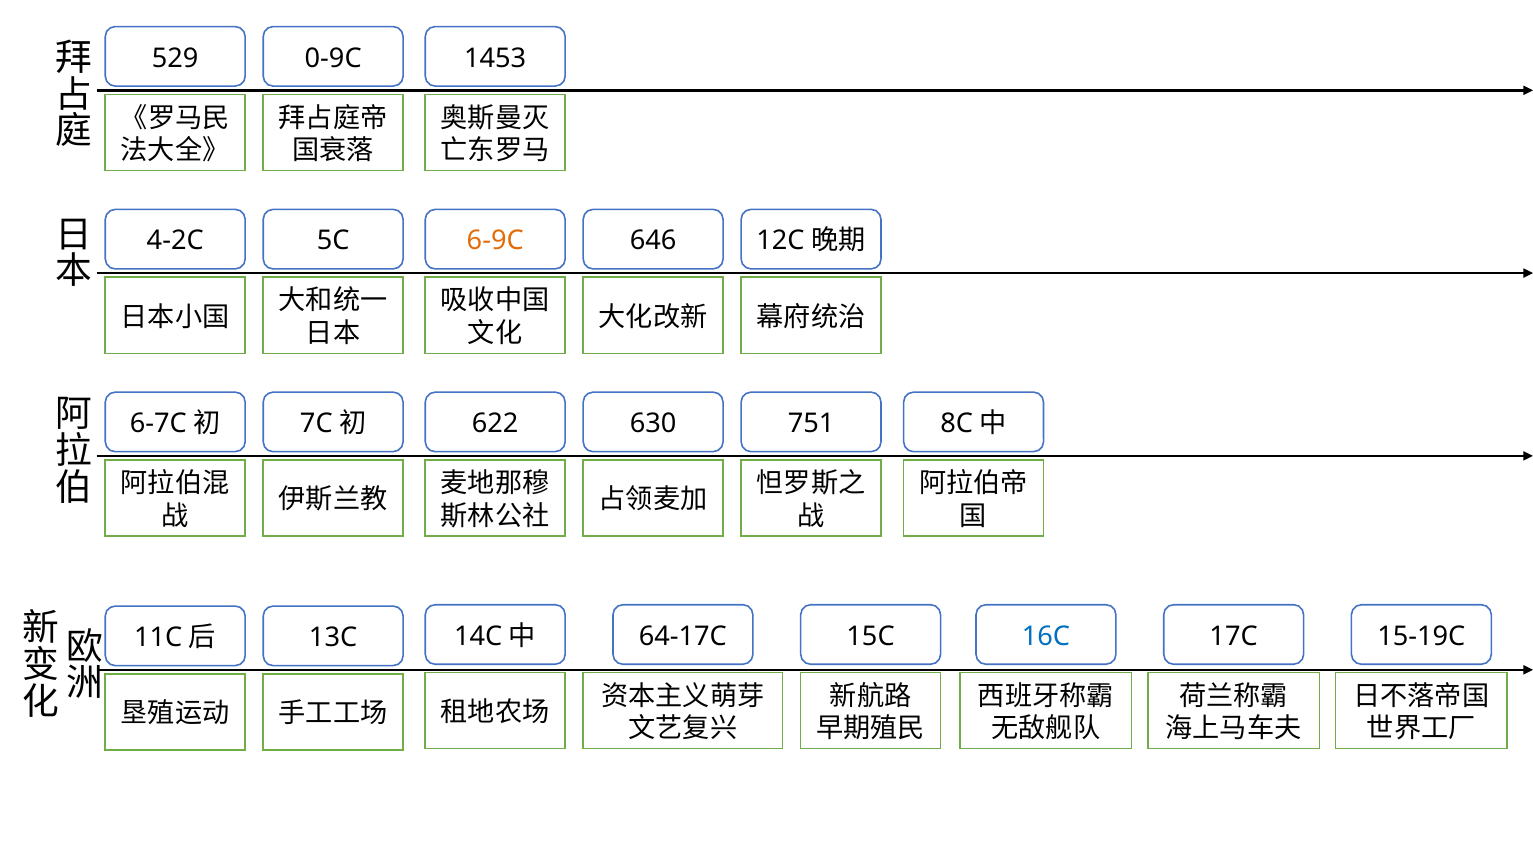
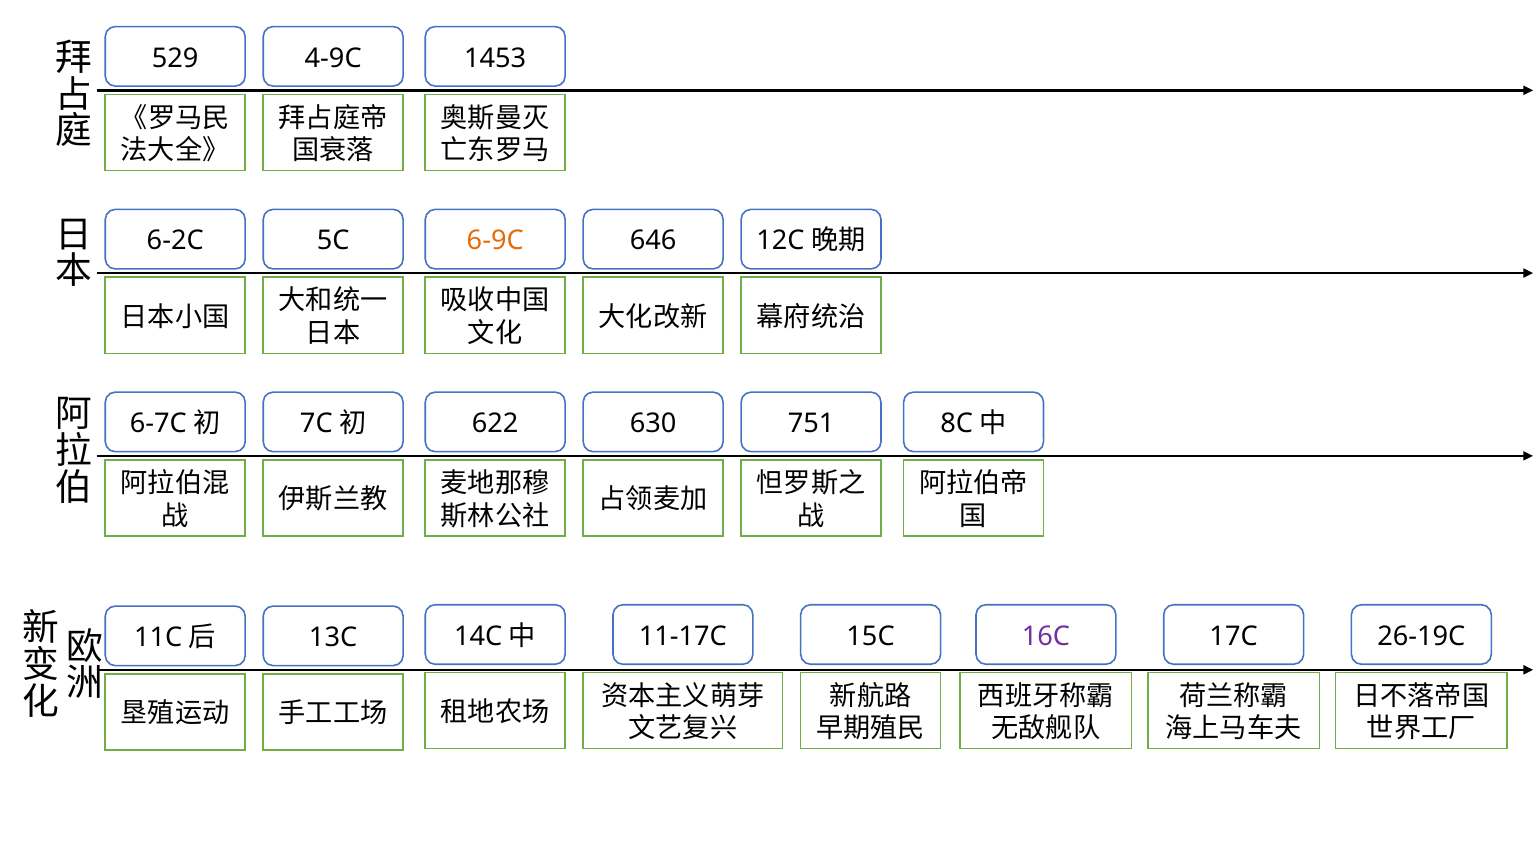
0-9C: 0-9C -> 4-9C
4-2C: 4-2C -> 6-2C
64-17C: 64-17C -> 11-17C
16C colour: blue -> purple
15-19C: 15-19C -> 26-19C
